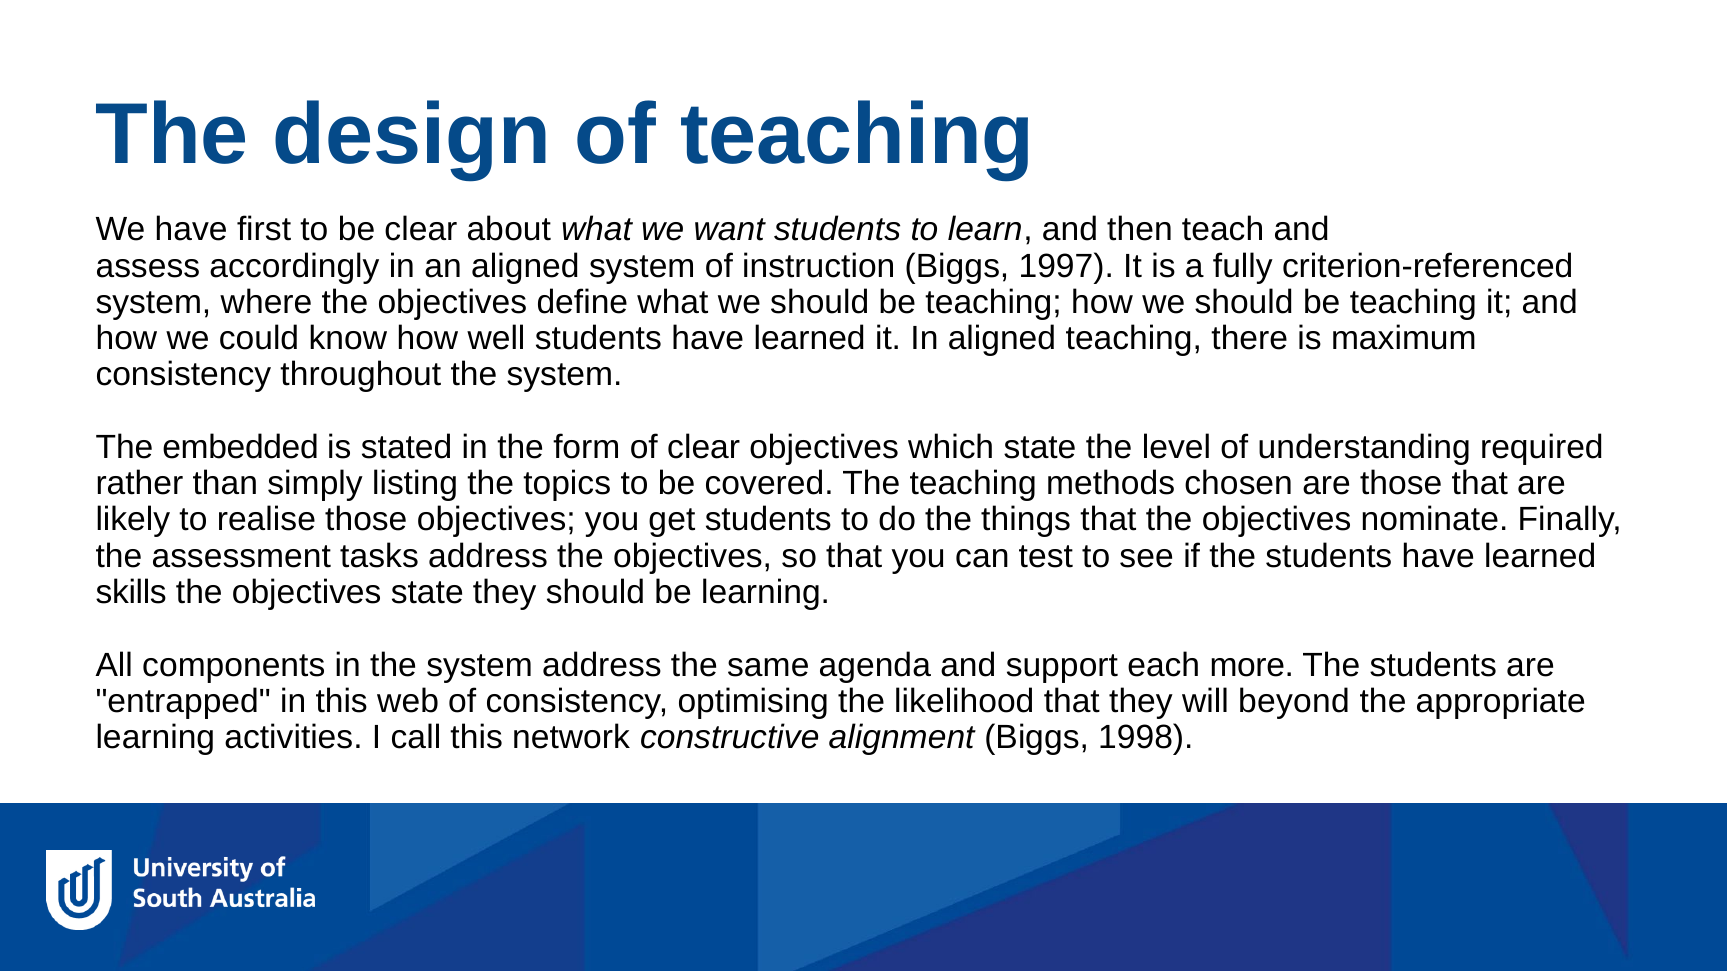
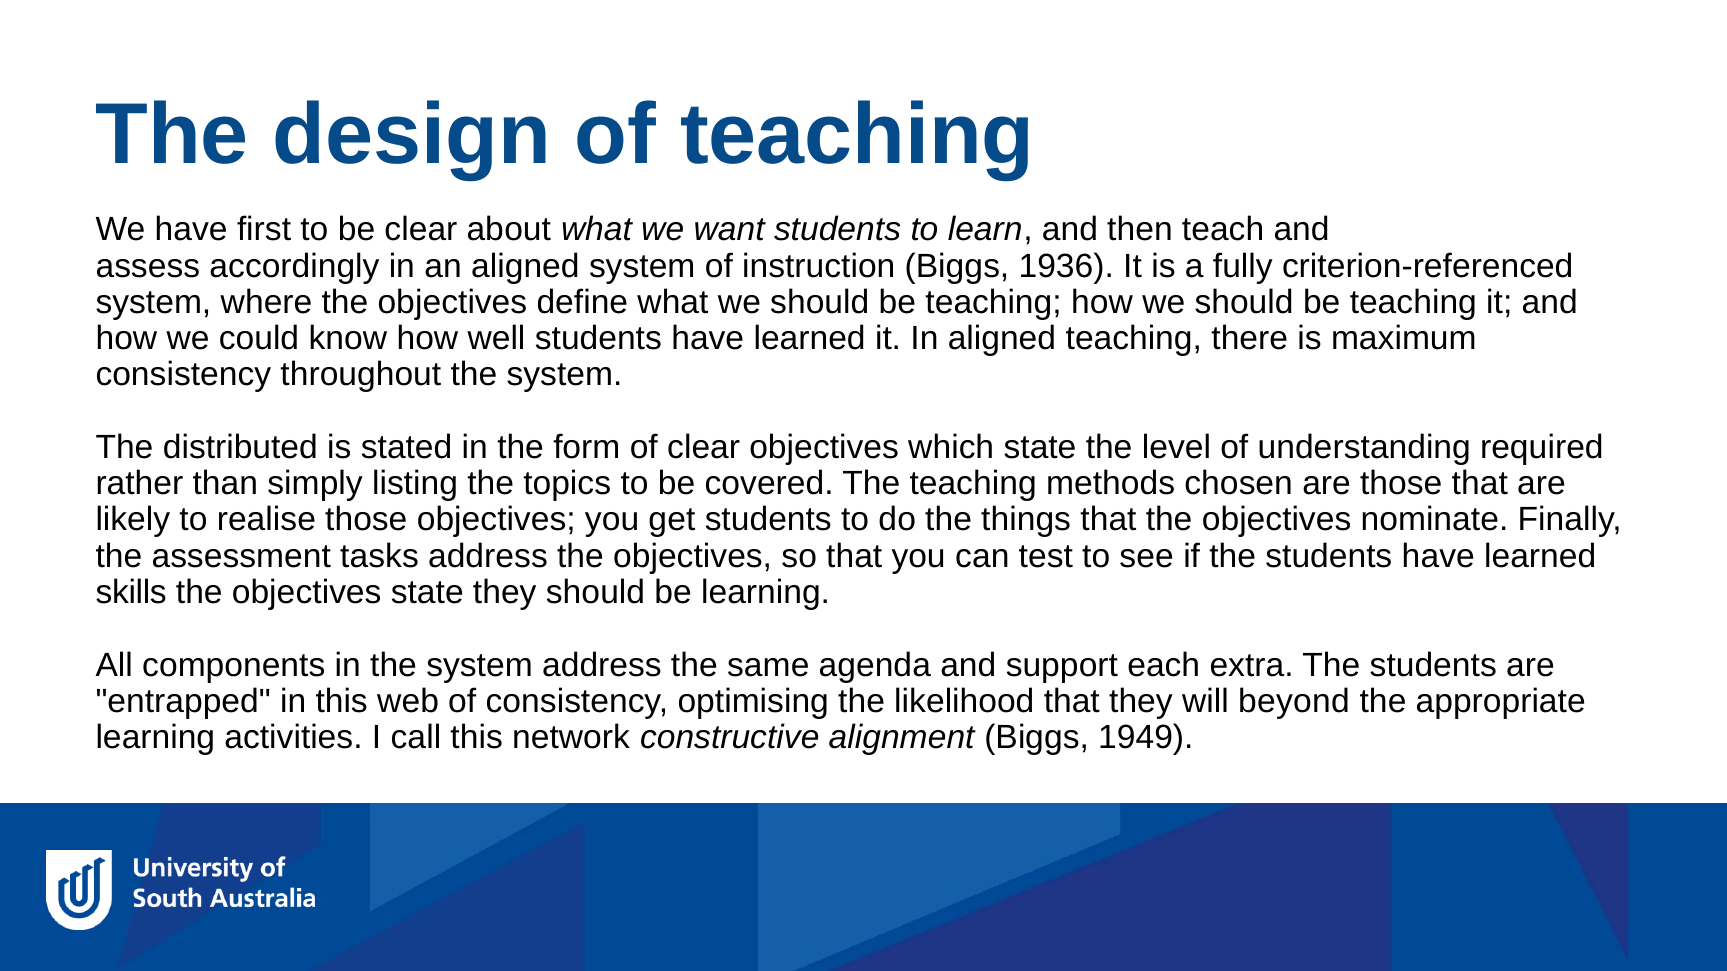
1997: 1997 -> 1936
embedded: embedded -> distributed
more: more -> extra
1998: 1998 -> 1949
